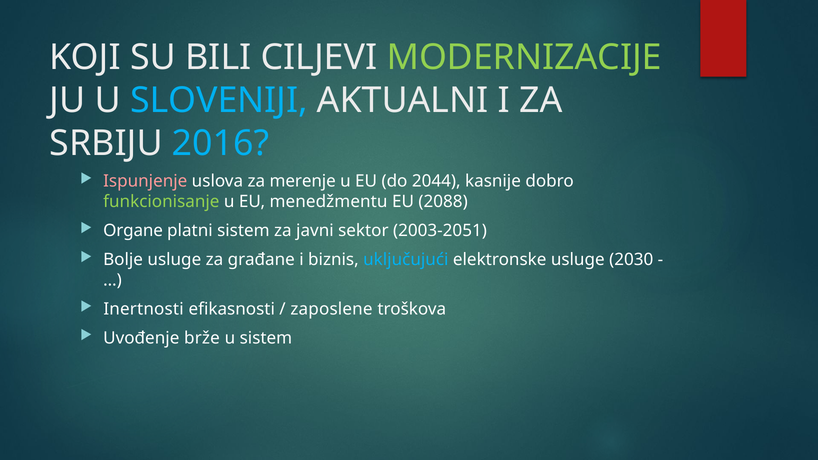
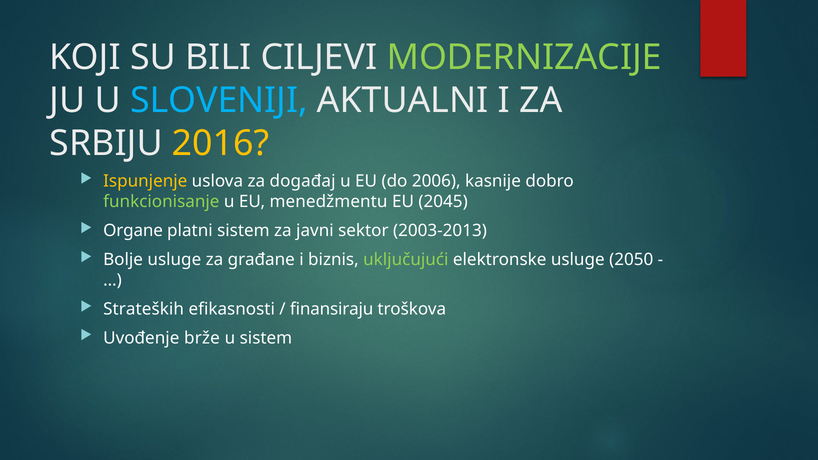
2016 colour: light blue -> yellow
Ispunjenje colour: pink -> yellow
merenje: merenje -> događaj
2044: 2044 -> 2006
2088: 2088 -> 2045
2003-2051: 2003-2051 -> 2003-2013
uključujući colour: light blue -> light green
2030: 2030 -> 2050
Inertnosti: Inertnosti -> Strateških
zaposlene: zaposlene -> finansiraju
